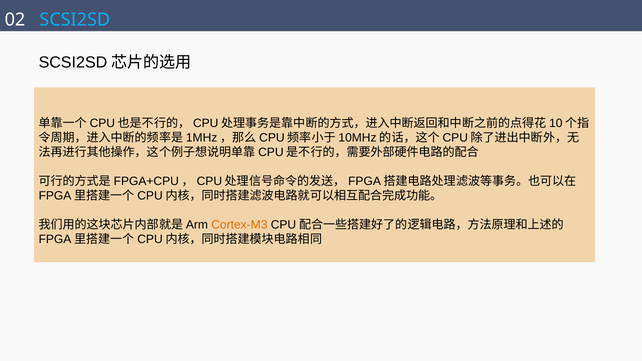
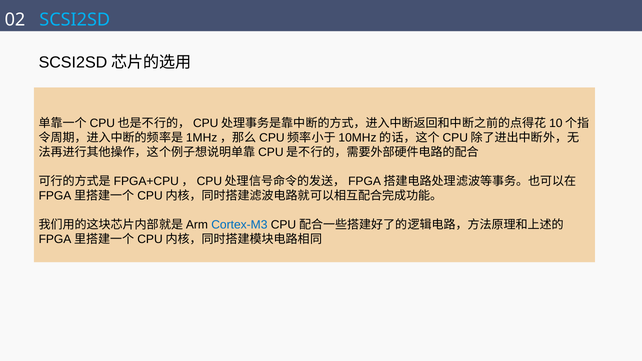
Cortex-M3 colour: orange -> blue
